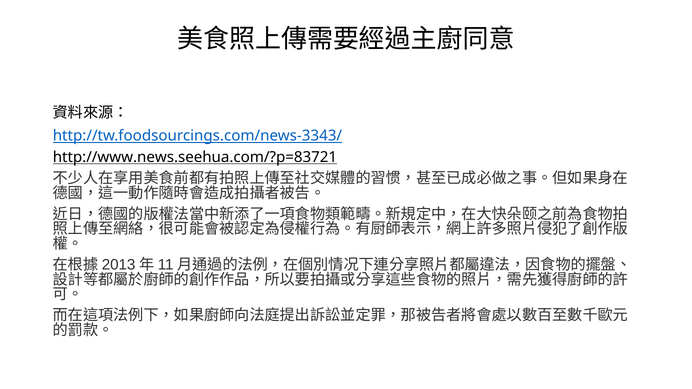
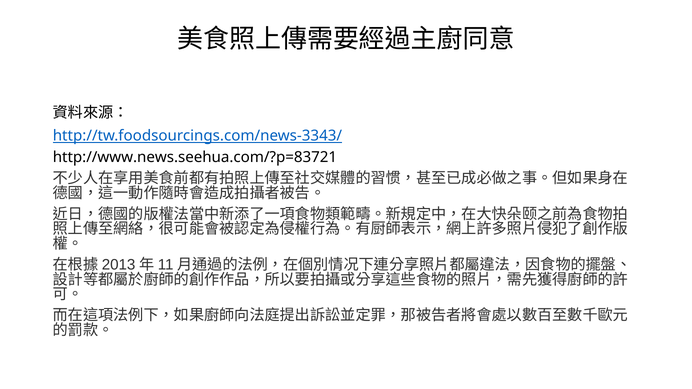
http://www.news.seehua.com/?p=83721 underline: present -> none
